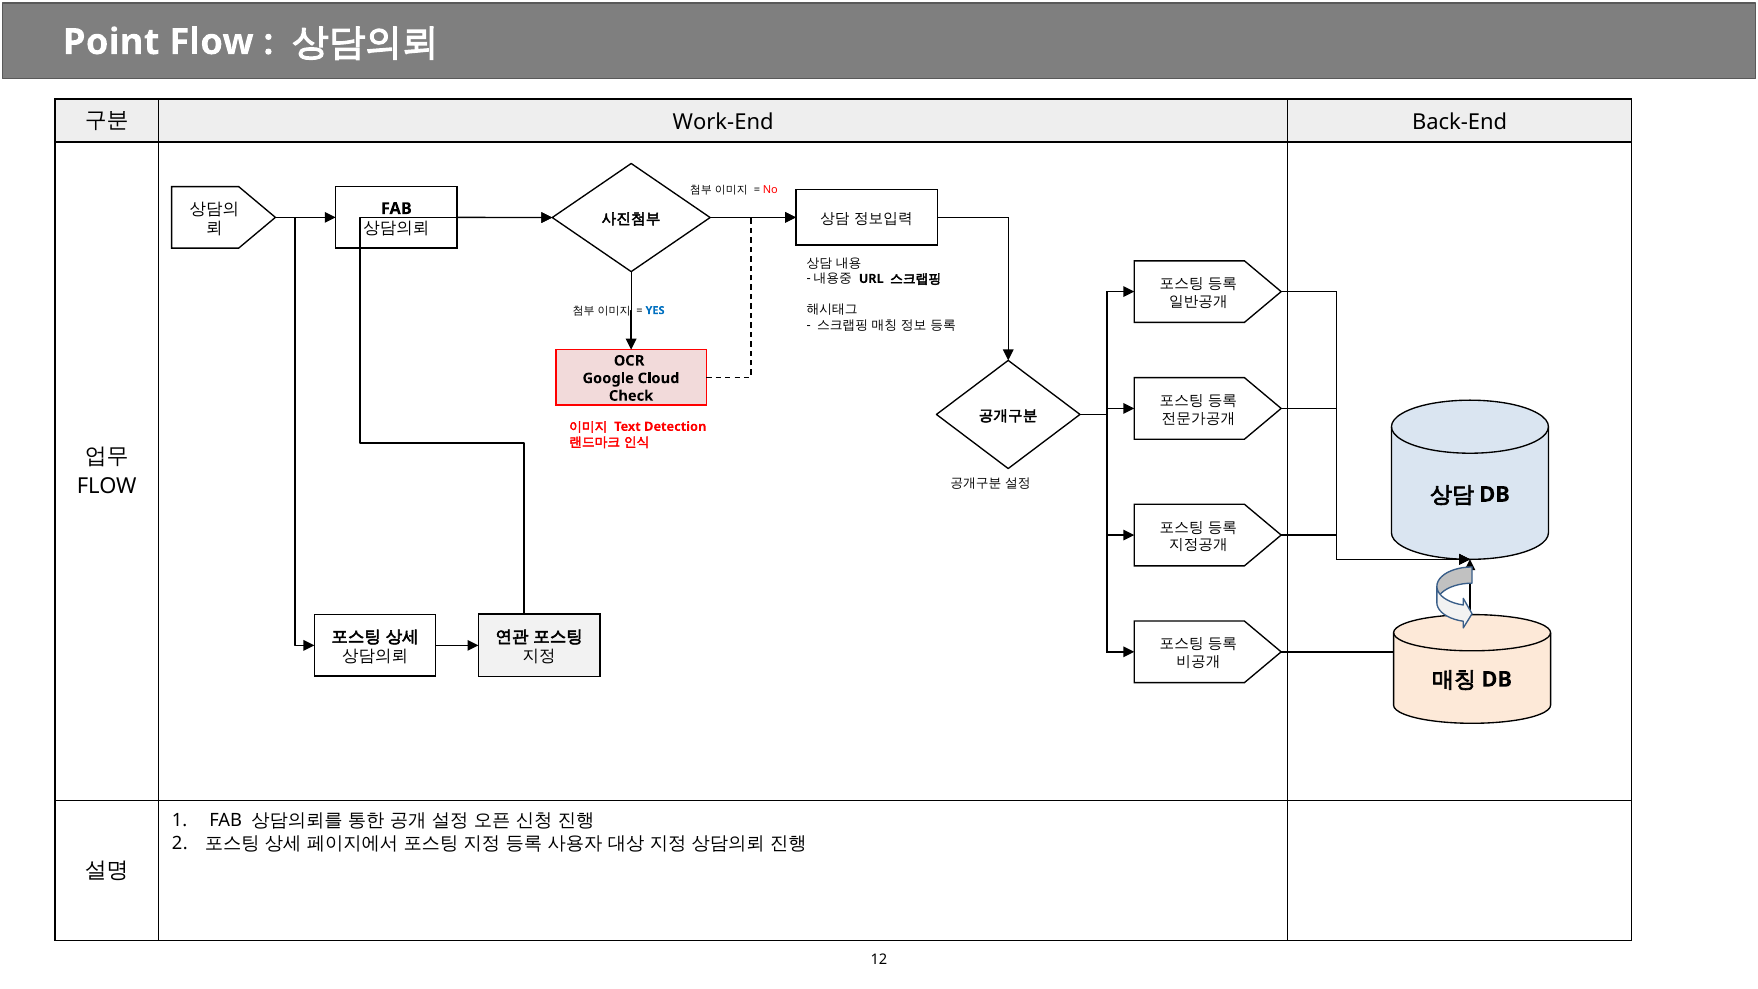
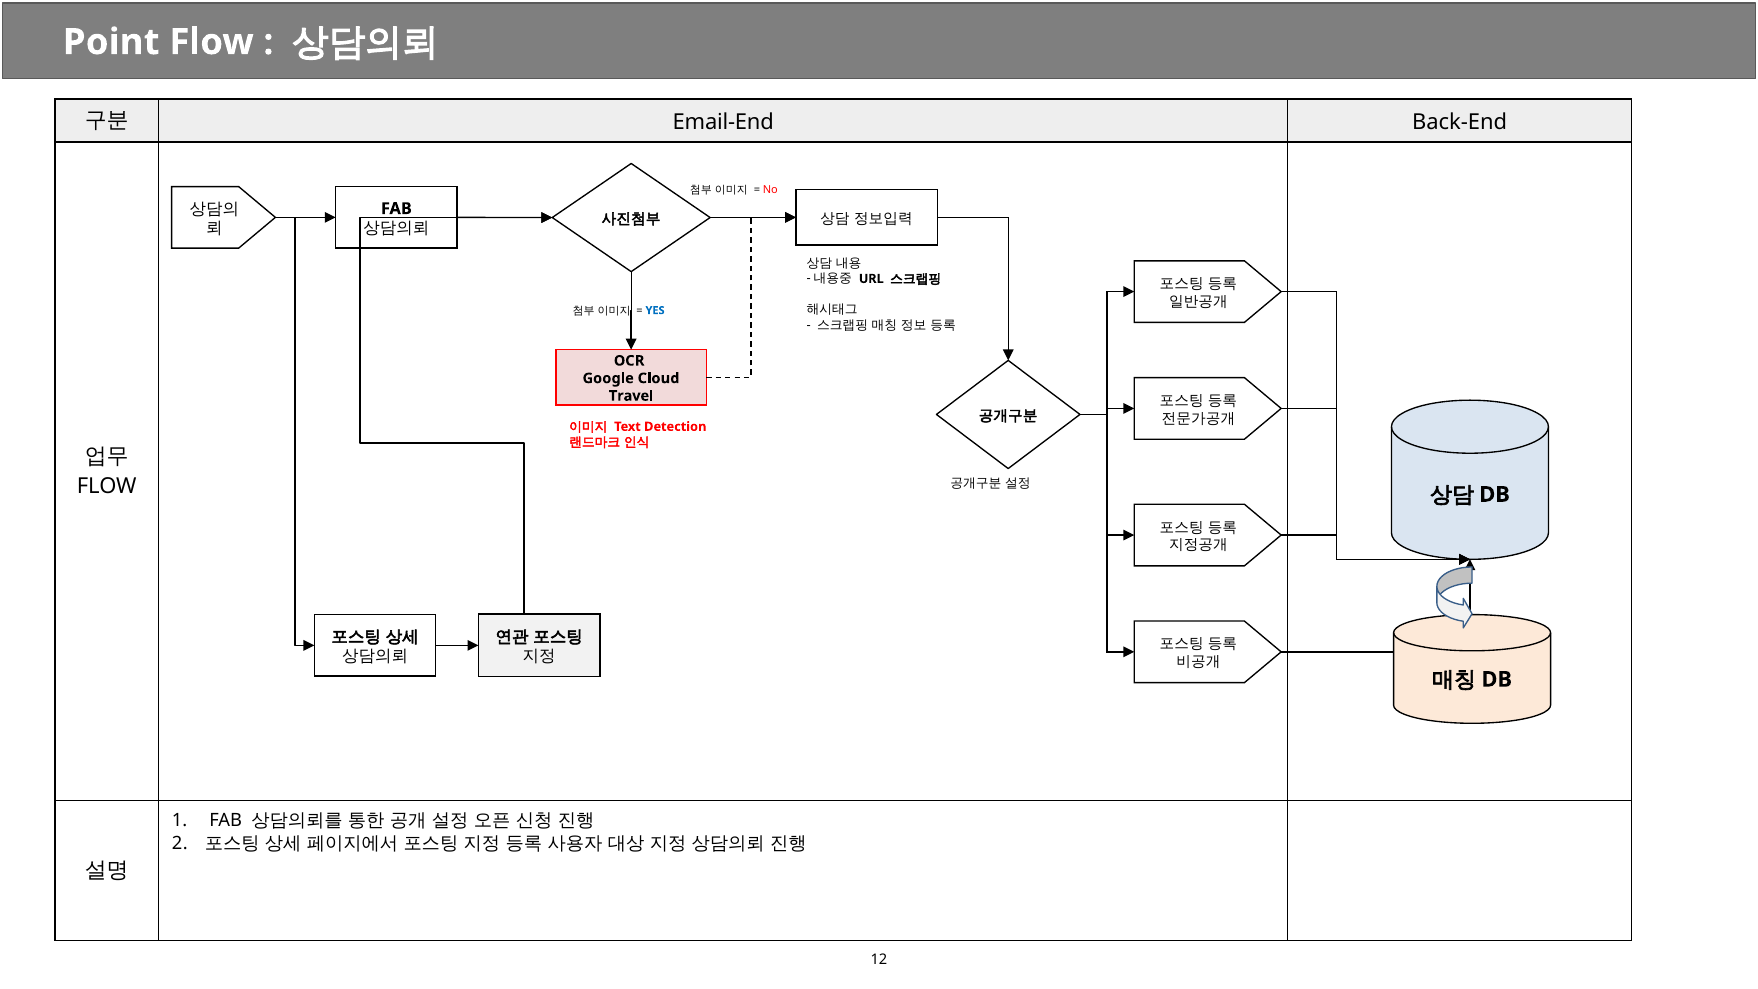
Work-End: Work-End -> Email-End
Check: Check -> Travel
